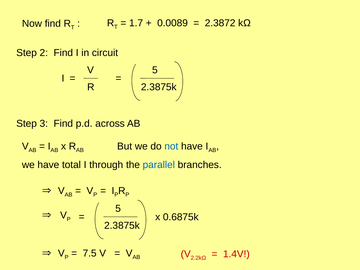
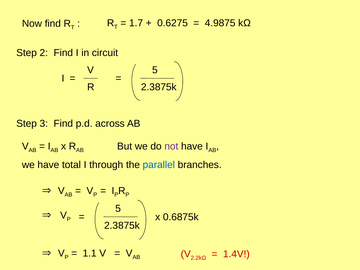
0.0089: 0.0089 -> 0.6275
2.3872: 2.3872 -> 4.9875
not colour: blue -> purple
7.5: 7.5 -> 1.1
